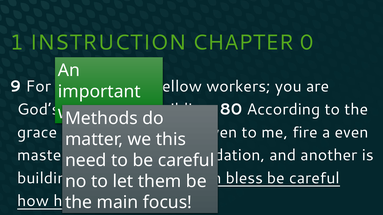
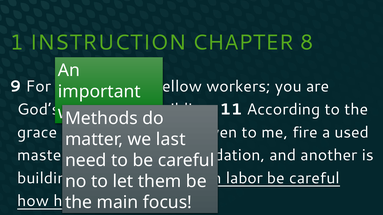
0: 0 -> 8
80: 80 -> 11
even: even -> used
this: this -> last
bless: bless -> labor
